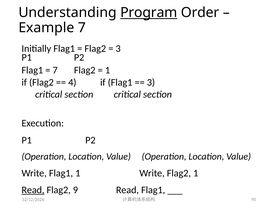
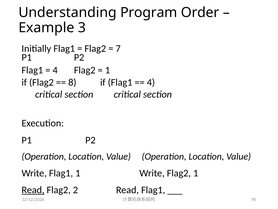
Program underline: present -> none
Example 7: 7 -> 3
3 at (118, 48): 3 -> 7
7 at (55, 70): 7 -> 4
4: 4 -> 8
3 at (151, 82): 3 -> 4
9: 9 -> 2
